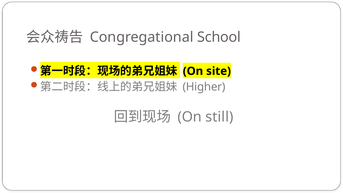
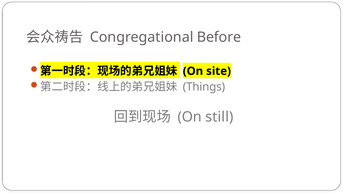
School: School -> Before
Higher: Higher -> Things
